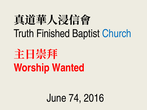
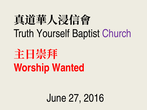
Finished: Finished -> Yourself
Church colour: blue -> purple
74: 74 -> 27
